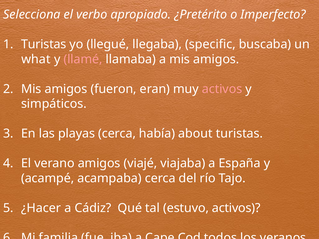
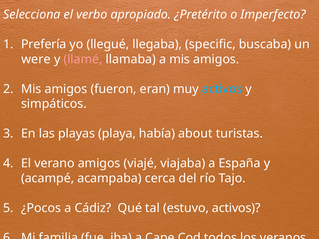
Turistas at (44, 44): Turistas -> Prefería
what: what -> were
activos at (222, 89) colour: pink -> light blue
playas cerca: cerca -> playa
¿Hacer: ¿Hacer -> ¿Pocos
